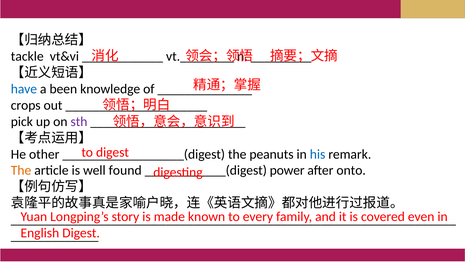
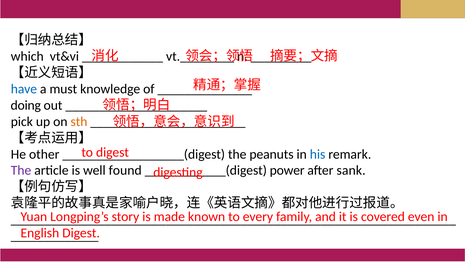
tackle: tackle -> which
been: been -> must
crops: crops -> doing
sth colour: purple -> orange
The at (21, 170) colour: orange -> purple
onto: onto -> sank
